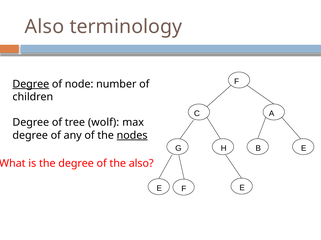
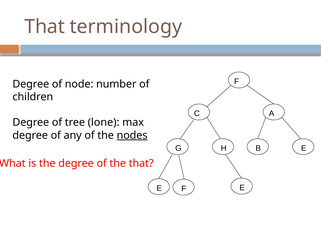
Also at (44, 27): Also -> That
Degree at (31, 84) underline: present -> none
wolf: wolf -> lone
the also: also -> that
